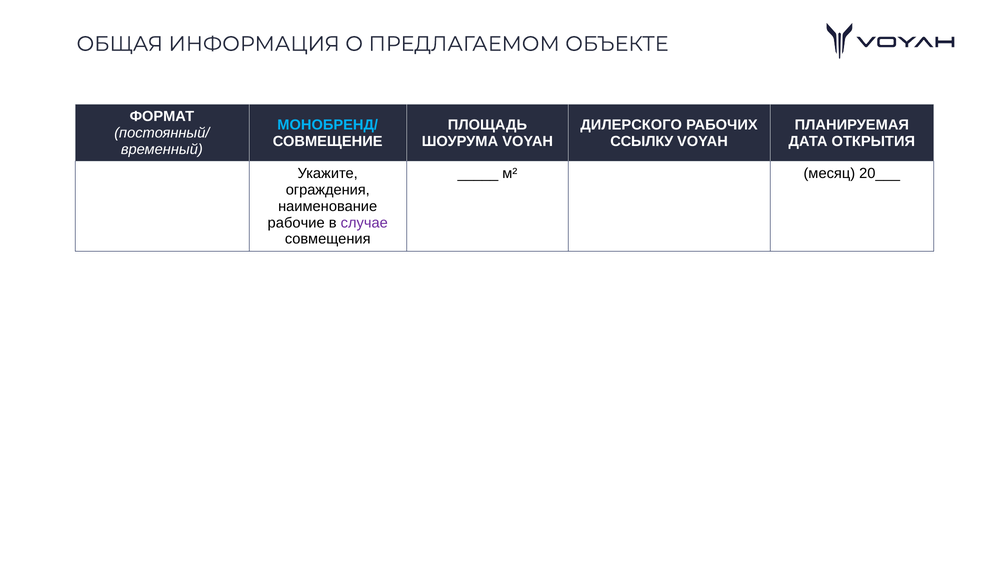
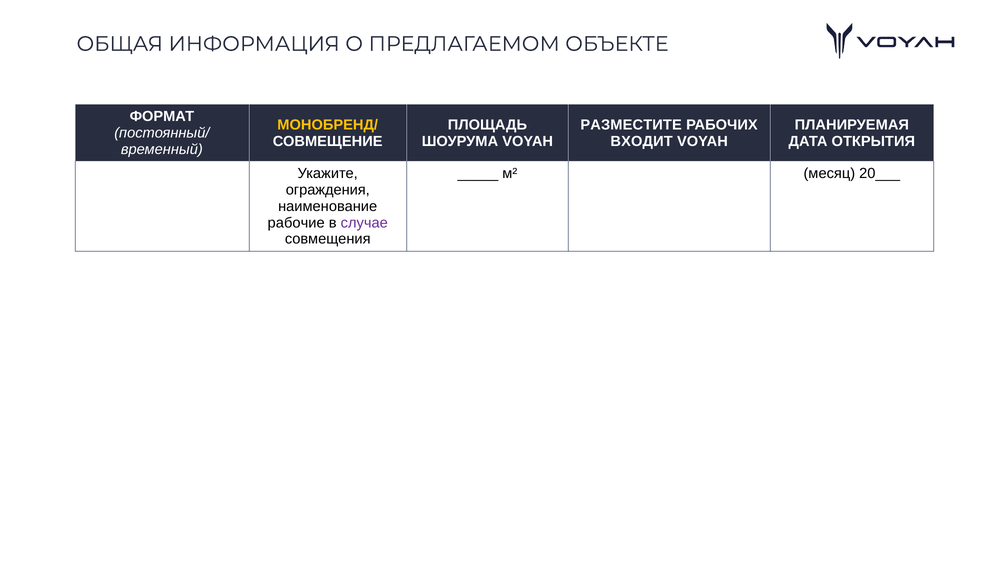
МОНОБРЕНД/ colour: light blue -> yellow
ДИЛЕРСКОГО: ДИЛЕРСКОГО -> РАЗМЕСТИТЕ
ССЫЛКУ: ССЫЛКУ -> ВХОДИТ
